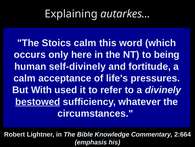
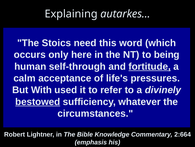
Stoics calm: calm -> need
self-divinely: self-divinely -> self-through
fortitude underline: none -> present
